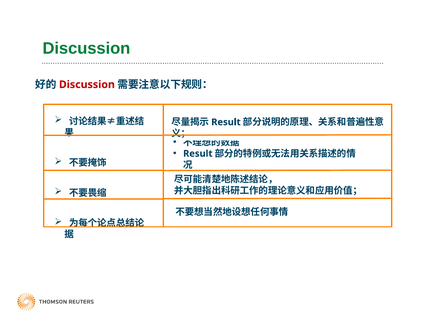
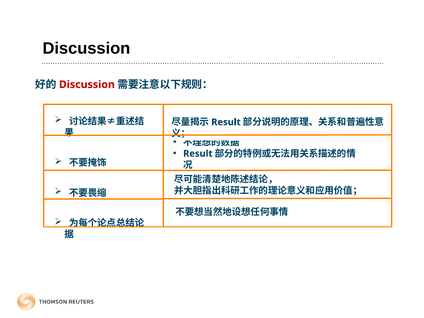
Discussion at (86, 49) colour: green -> black
